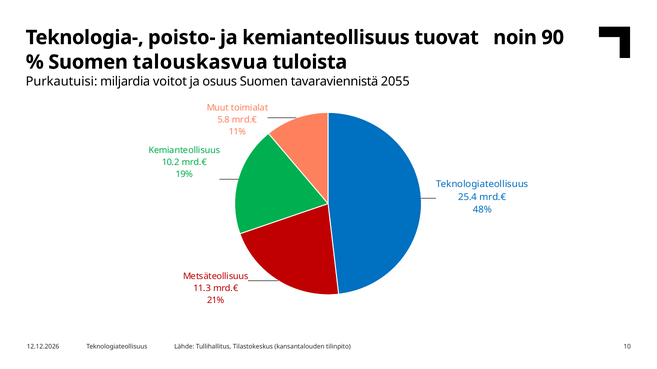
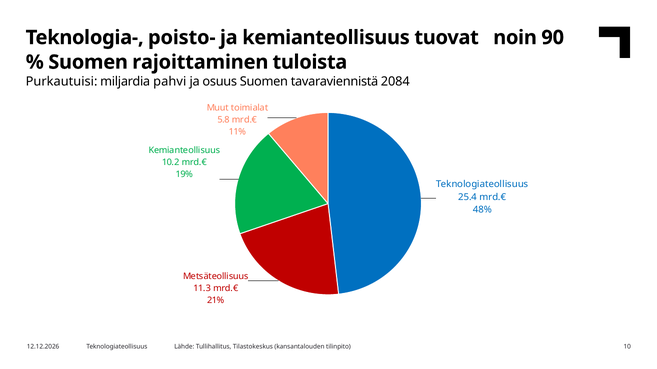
talouskasvua: talouskasvua -> rajoittaminen
voitot: voitot -> pahvi
2055: 2055 -> 2084
